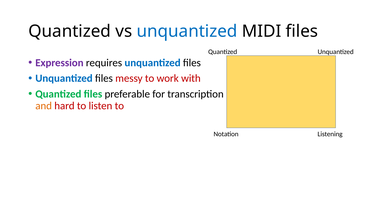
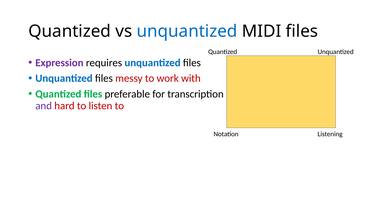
and colour: orange -> purple
